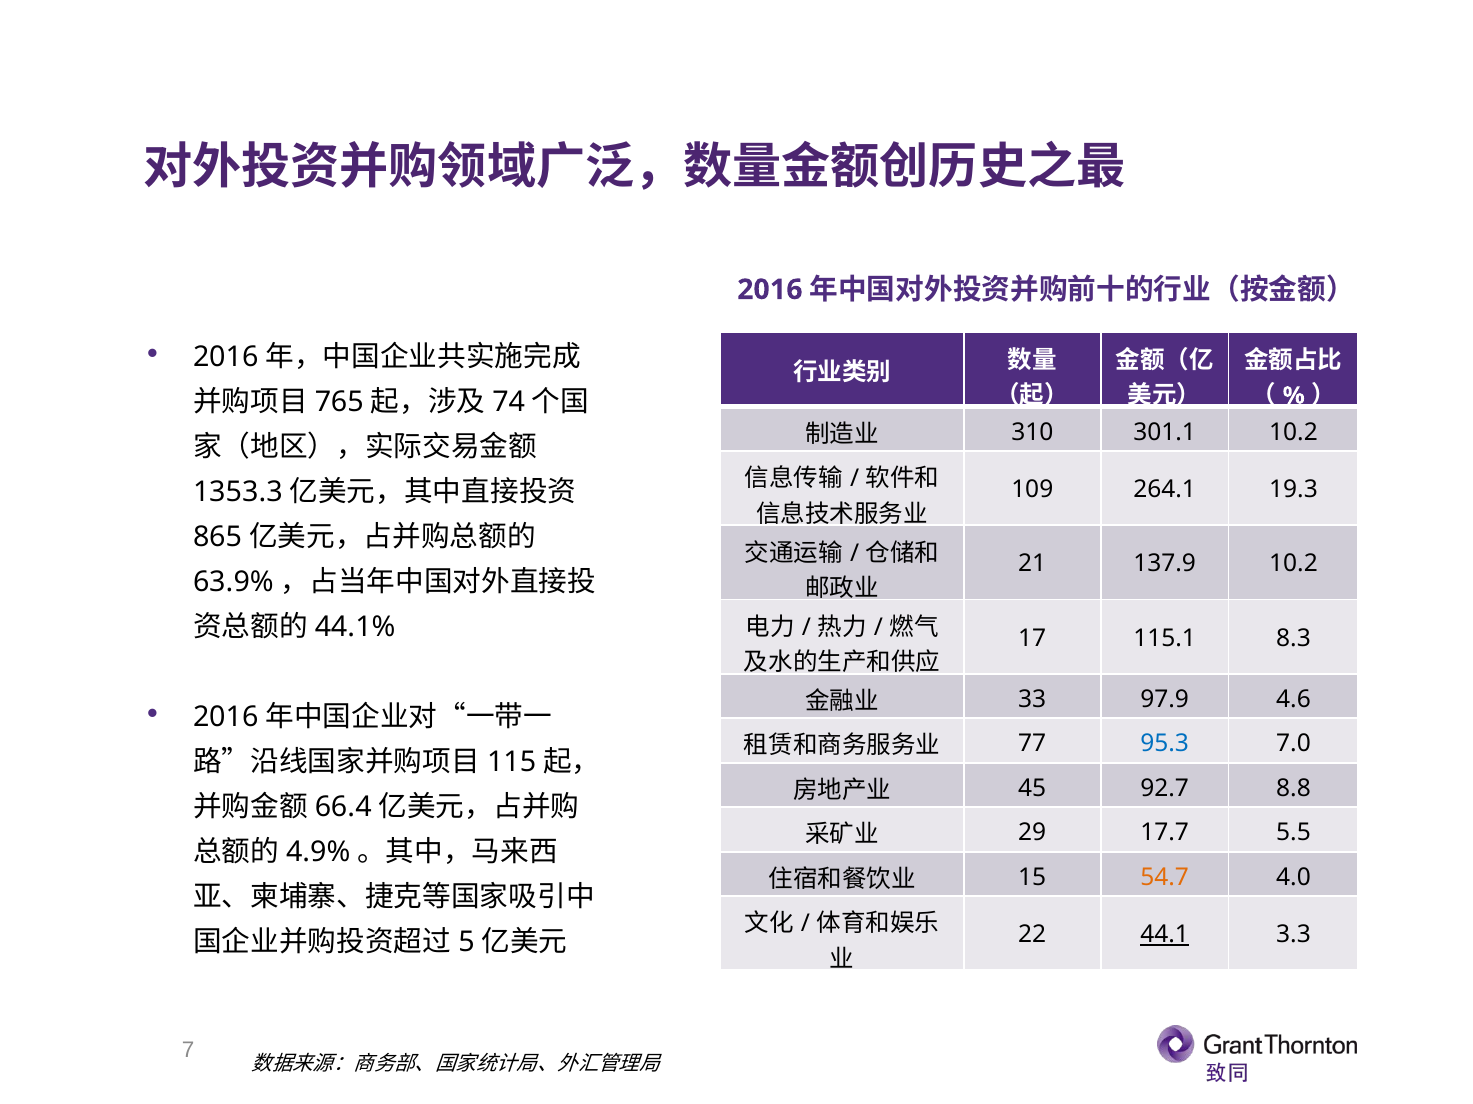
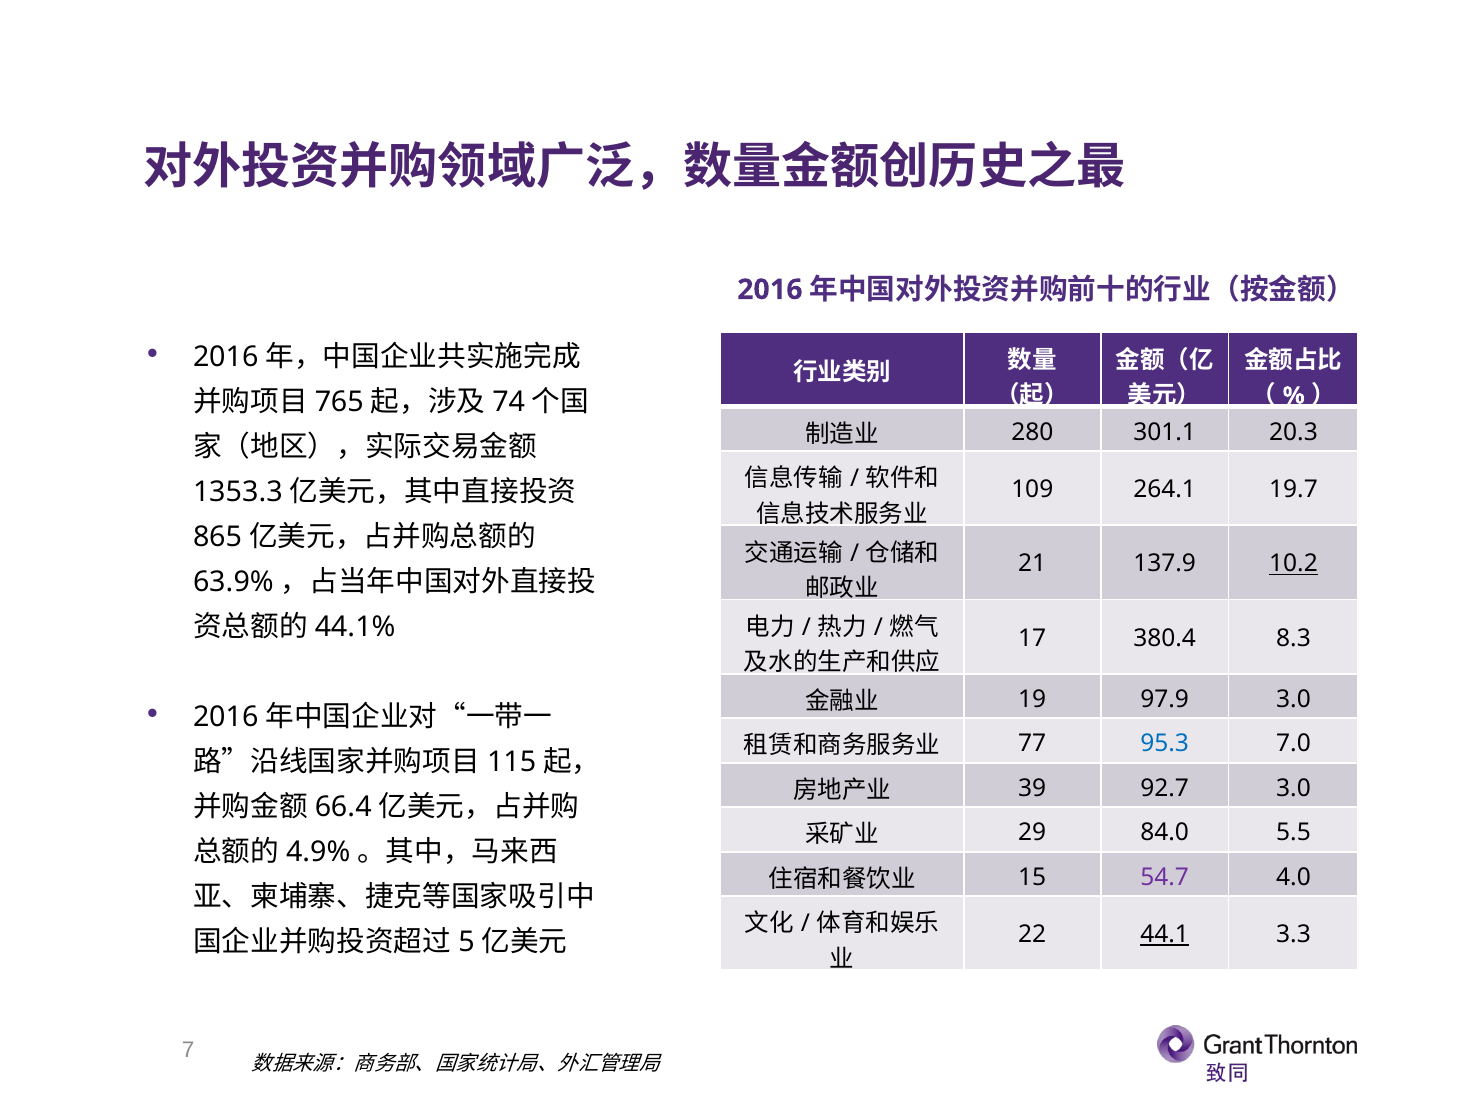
310: 310 -> 280
301.1 10.2: 10.2 -> 20.3
19.3: 19.3 -> 19.7
10.2 at (1294, 564) underline: none -> present
115.1: 115.1 -> 380.4
33: 33 -> 19
97.9 4.6: 4.6 -> 3.0
45: 45 -> 39
92.7 8.8: 8.8 -> 3.0
17.7: 17.7 -> 84.0
54.7 colour: orange -> purple
